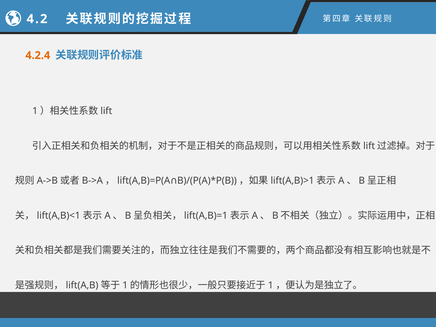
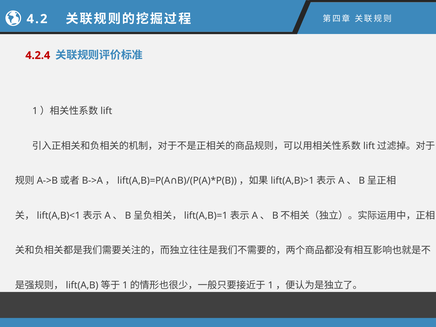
4.2.4 colour: orange -> red
